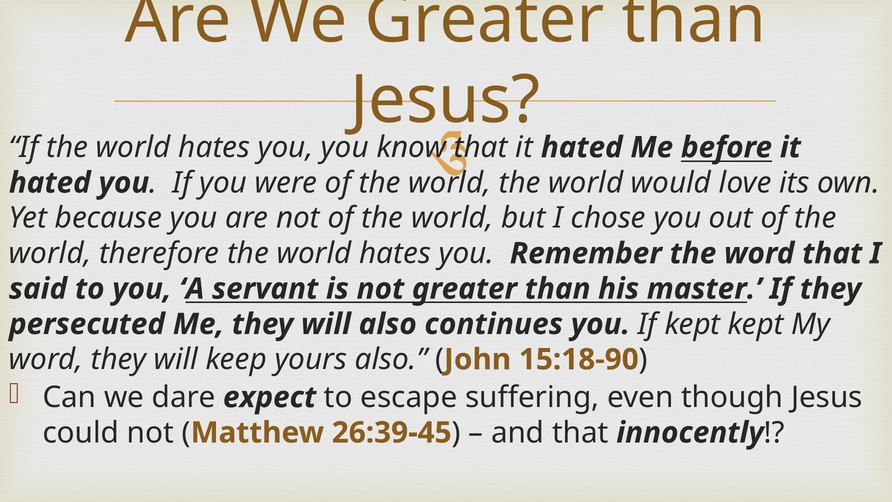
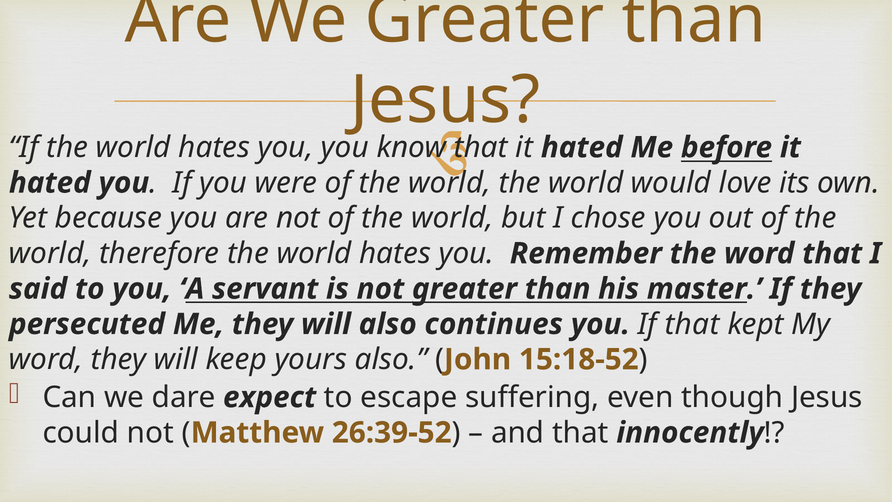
If kept: kept -> that
15:18-90: 15:18-90 -> 15:18-52
26:39-45: 26:39-45 -> 26:39-52
